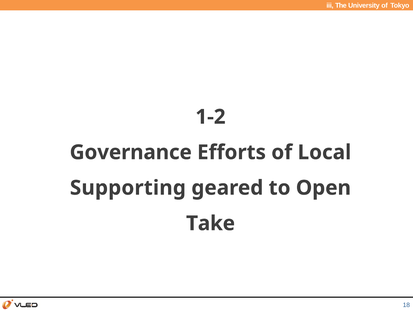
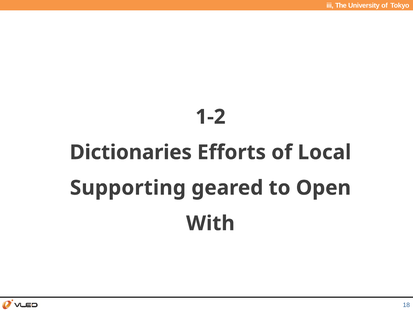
Governance: Governance -> Dictionaries
Take: Take -> With
